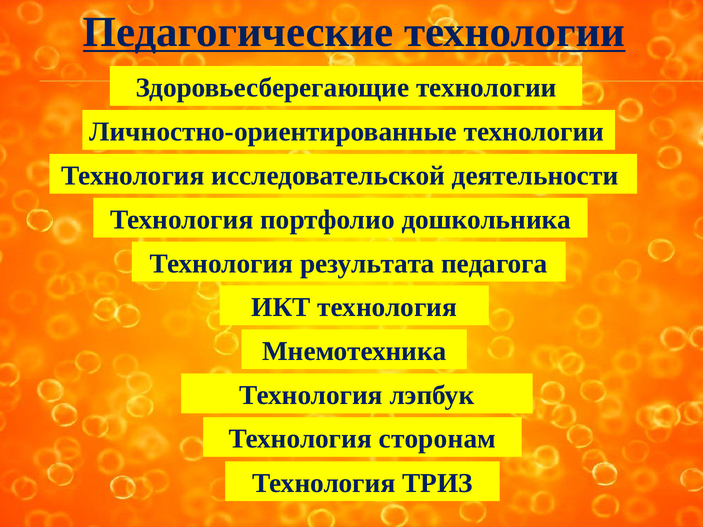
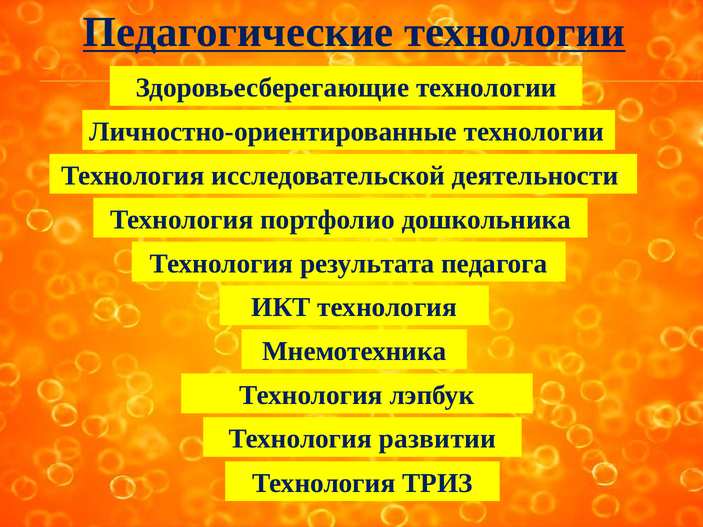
сторонам: сторонам -> развитии
